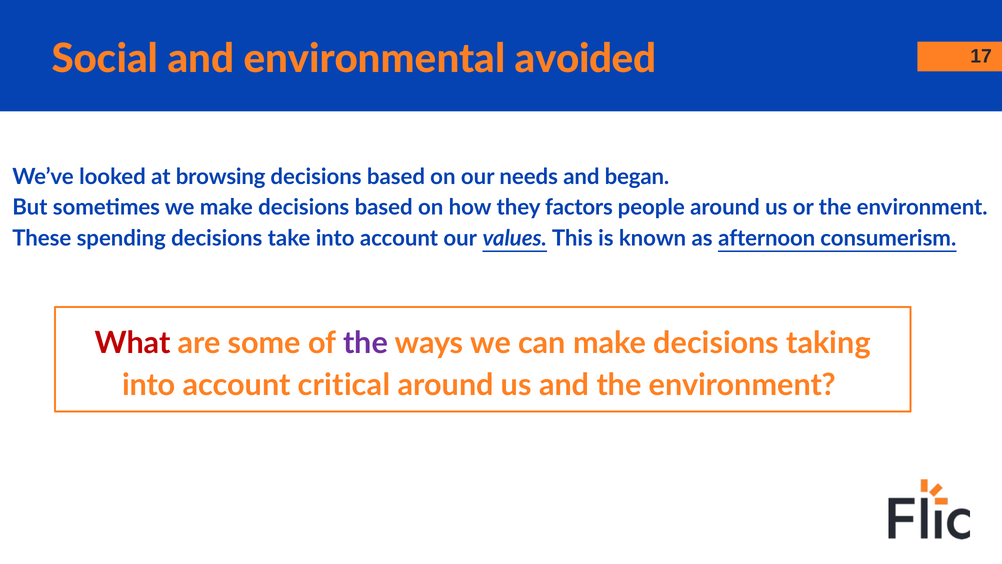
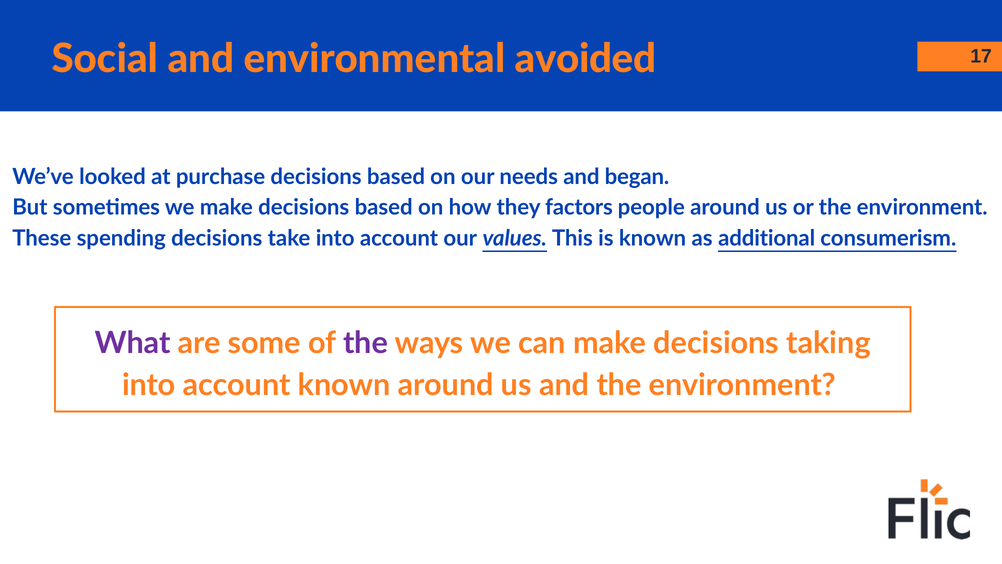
browsing: browsing -> purchase
afternoon: afternoon -> additional
What colour: red -> purple
account critical: critical -> known
